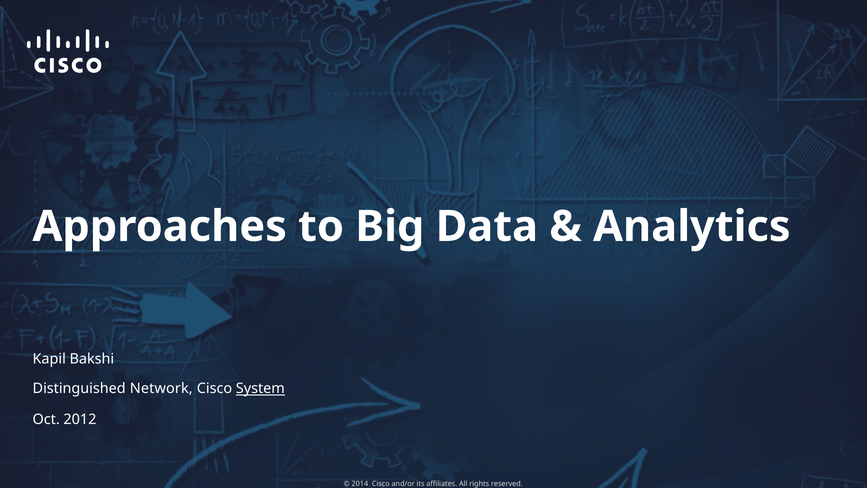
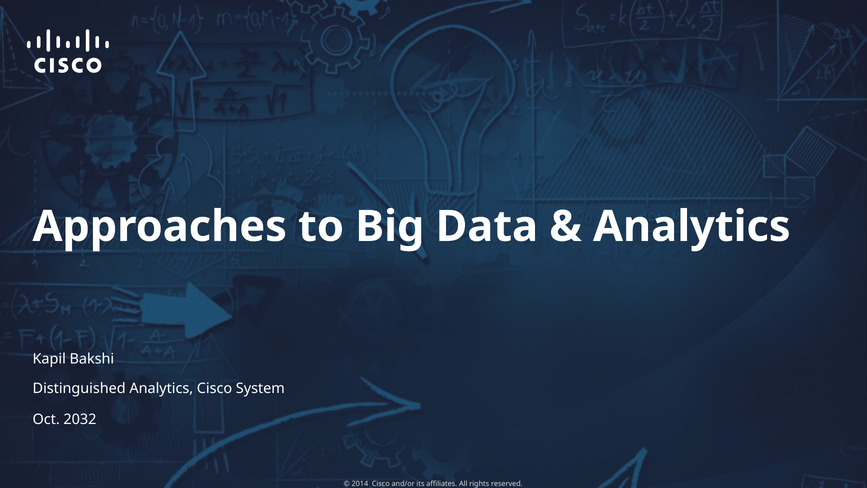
Distinguished Network: Network -> Analytics
System underline: present -> none
2012: 2012 -> 2032
